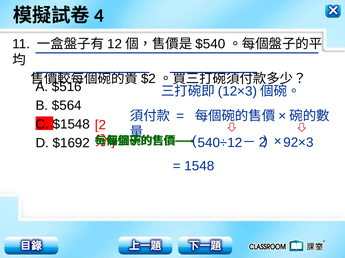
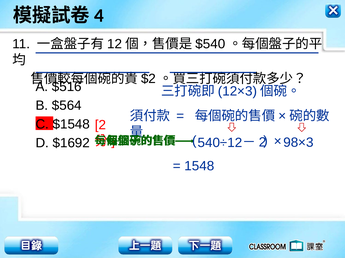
92×3: 92×3 -> 98×3
